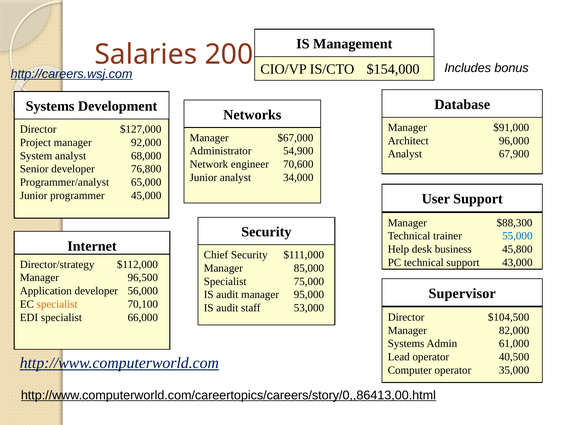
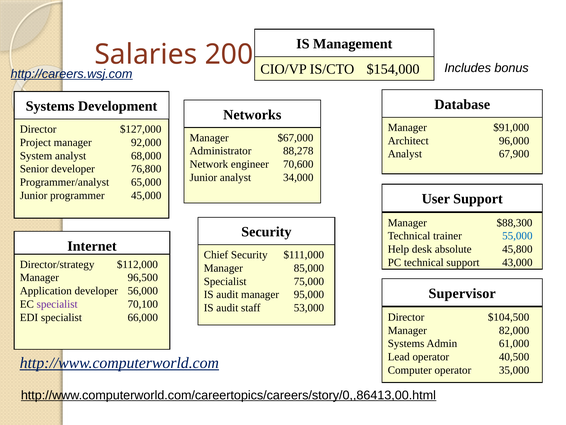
54,900: 54,900 -> 88,278
business: business -> absolute
specialist at (57, 304) colour: orange -> purple
